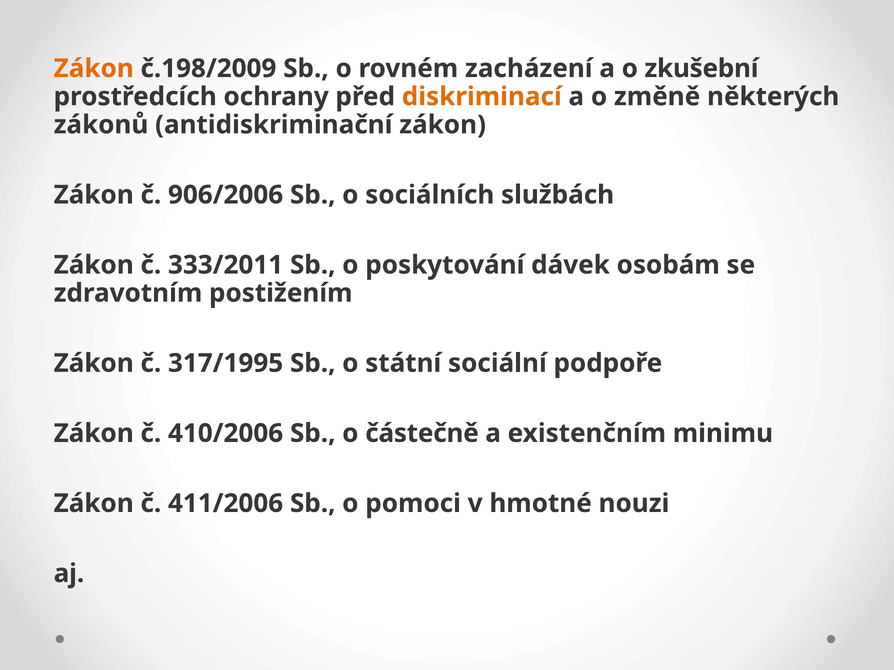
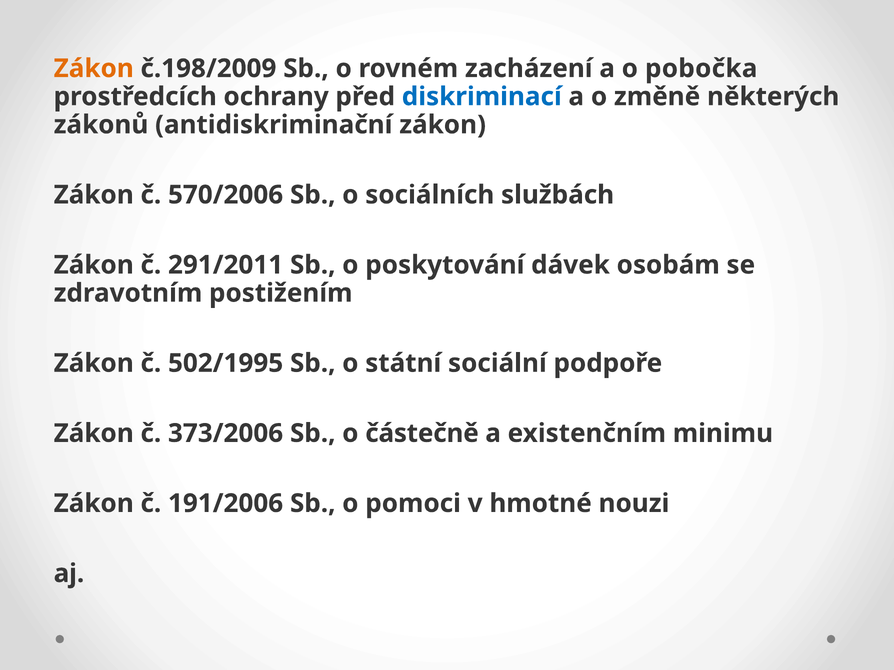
zkušební: zkušební -> pobočka
diskriminací colour: orange -> blue
906/2006: 906/2006 -> 570/2006
333/2011: 333/2011 -> 291/2011
317/1995: 317/1995 -> 502/1995
410/2006: 410/2006 -> 373/2006
411/2006: 411/2006 -> 191/2006
